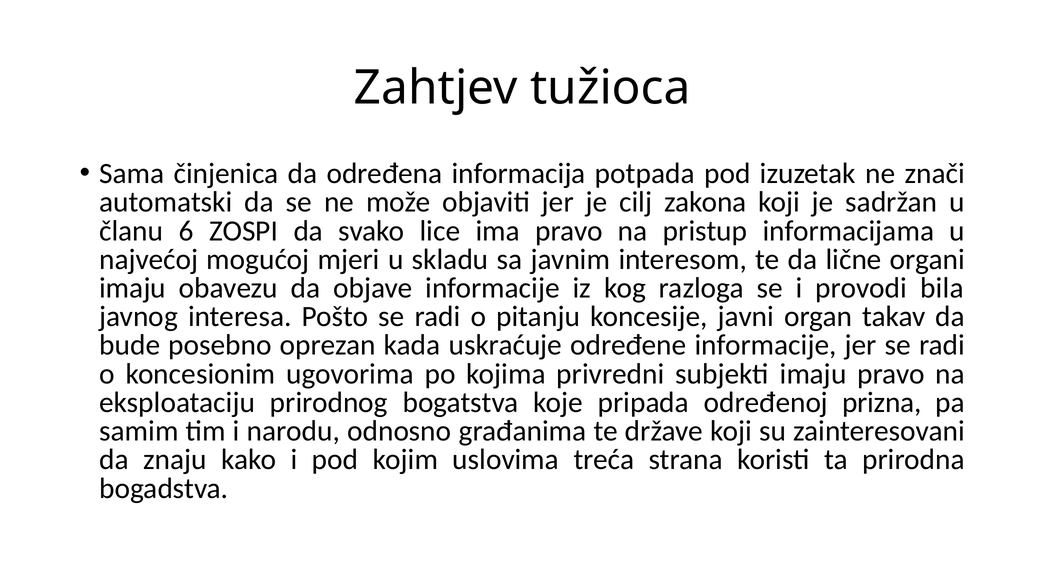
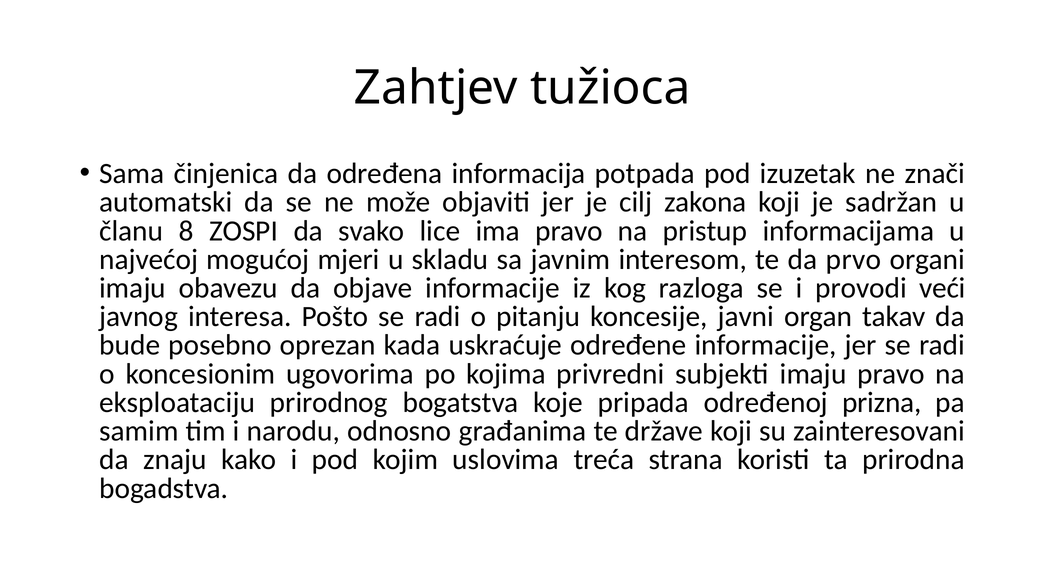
6: 6 -> 8
lične: lične -> prvo
bila: bila -> veći
